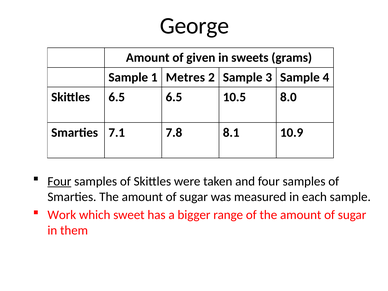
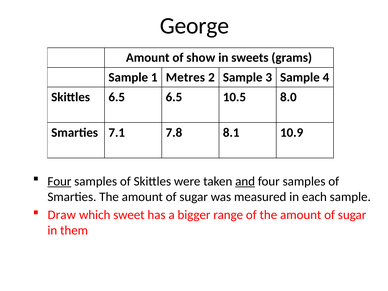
given: given -> show
and underline: none -> present
Work: Work -> Draw
